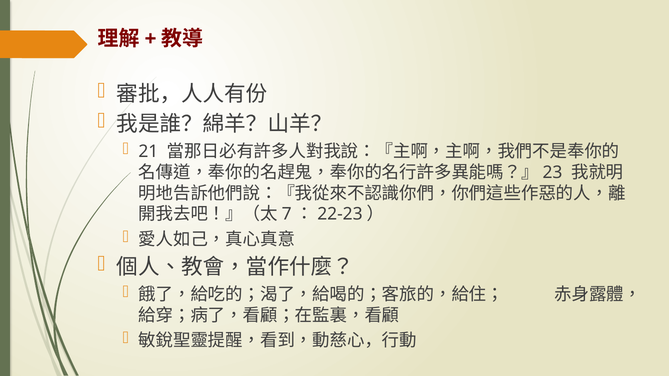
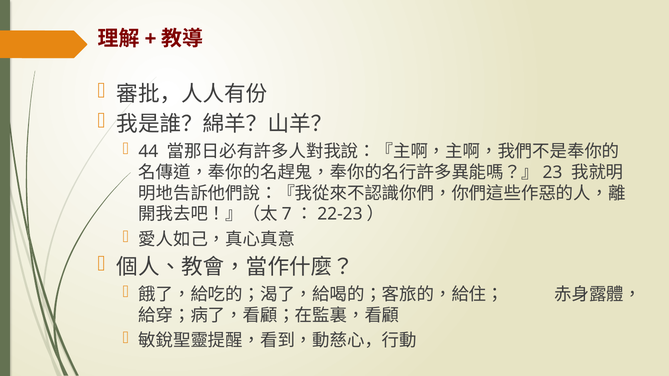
21: 21 -> 44
